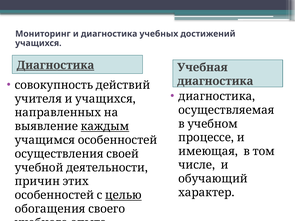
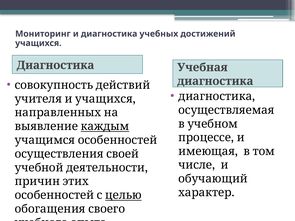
Диагностика at (55, 65) underline: present -> none
